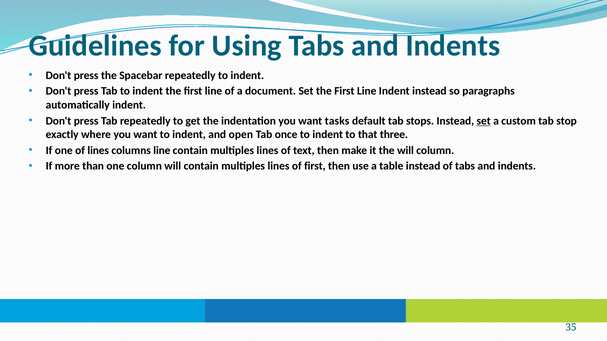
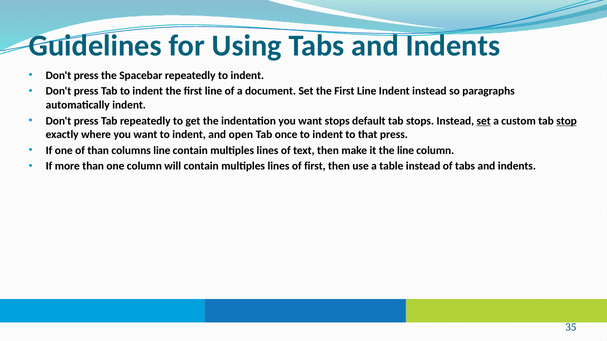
want tasks: tasks -> stops
stop underline: none -> present
that three: three -> press
of lines: lines -> than
the will: will -> line
